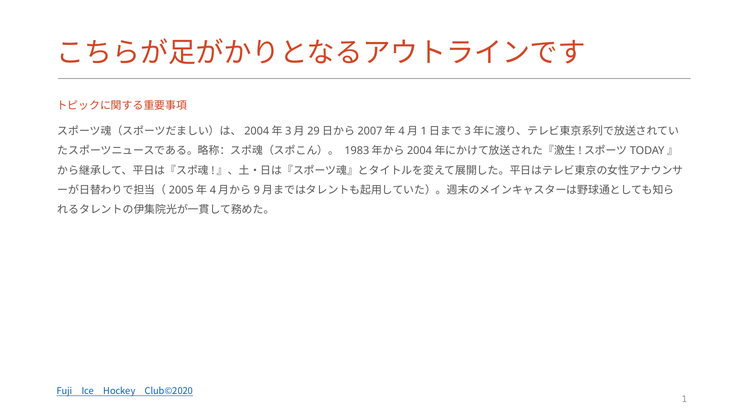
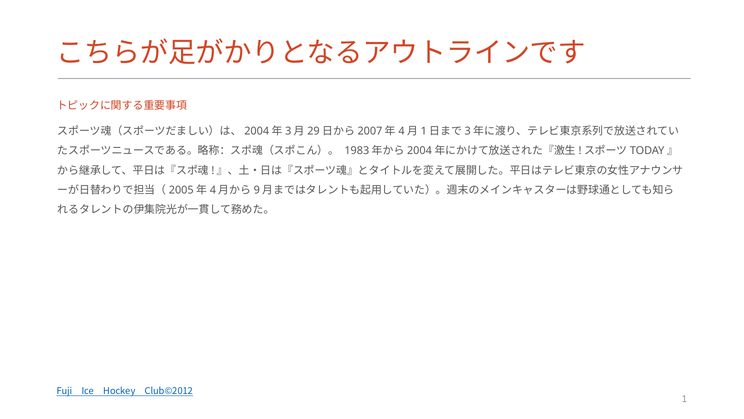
Club©2020: Club©2020 -> Club©2012
